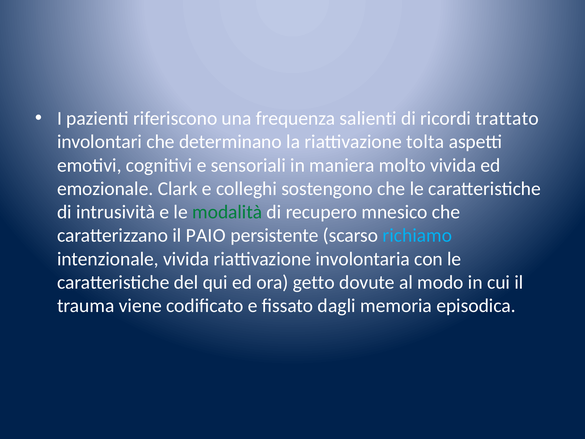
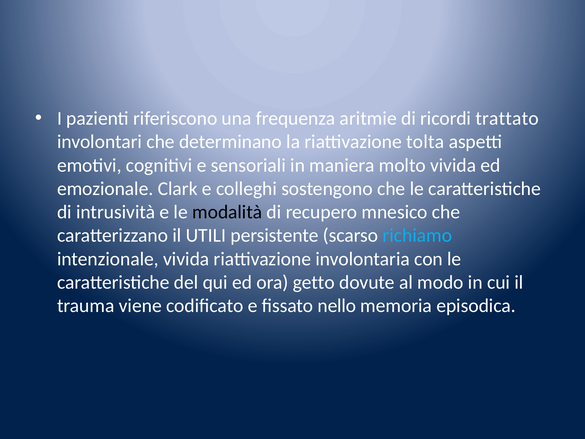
salienti: salienti -> aritmie
modalità colour: green -> black
PAIO: PAIO -> UTILI
dagli: dagli -> nello
